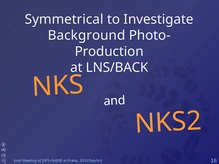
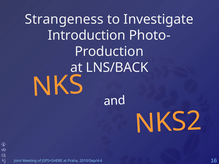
Symmetrical: Symmetrical -> Strangeness
Background: Background -> Introduction
